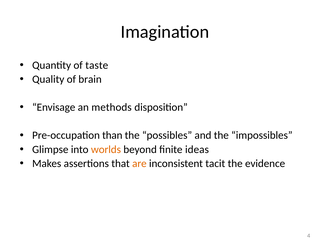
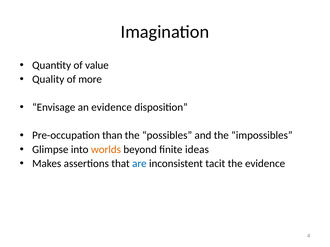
taste: taste -> value
brain: brain -> more
an methods: methods -> evidence
are colour: orange -> blue
